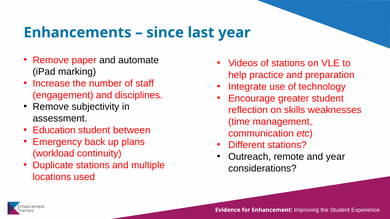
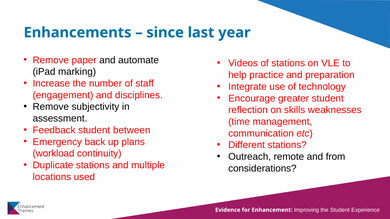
Education: Education -> Feedback
and year: year -> from
